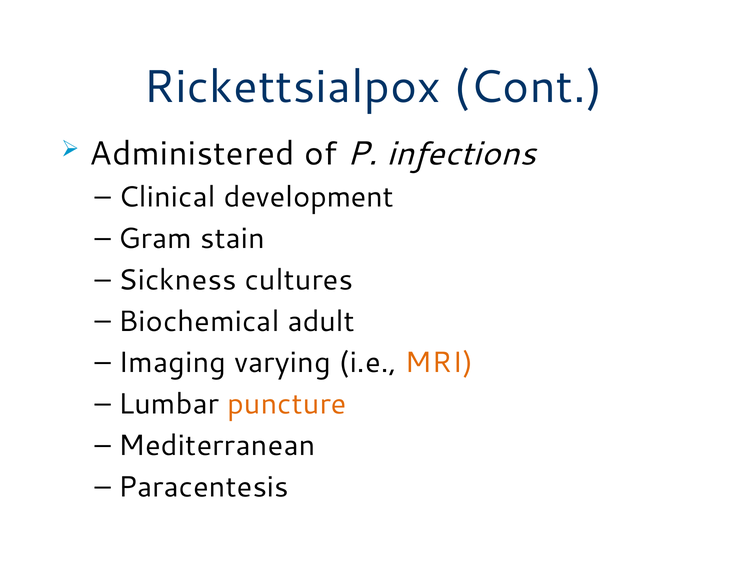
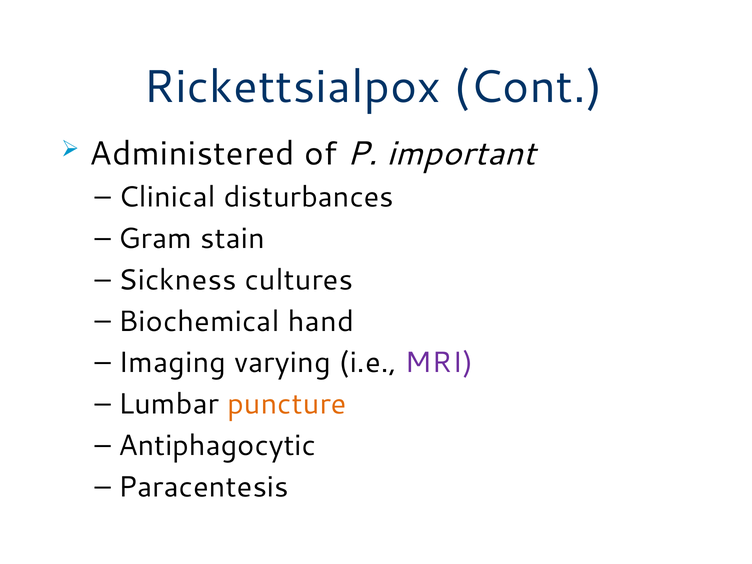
infections: infections -> important
development: development -> disturbances
adult: adult -> hand
MRI colour: orange -> purple
Mediterranean: Mediterranean -> Antiphagocytic
